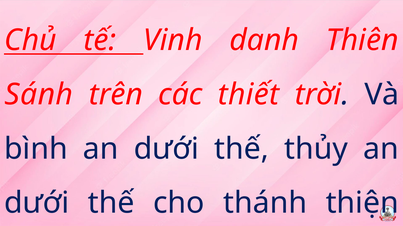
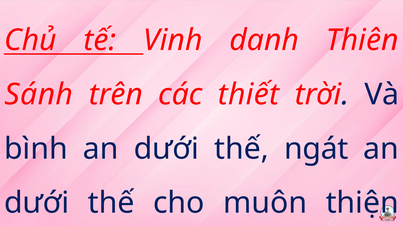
thủy: thủy -> ngát
thánh: thánh -> muôn
